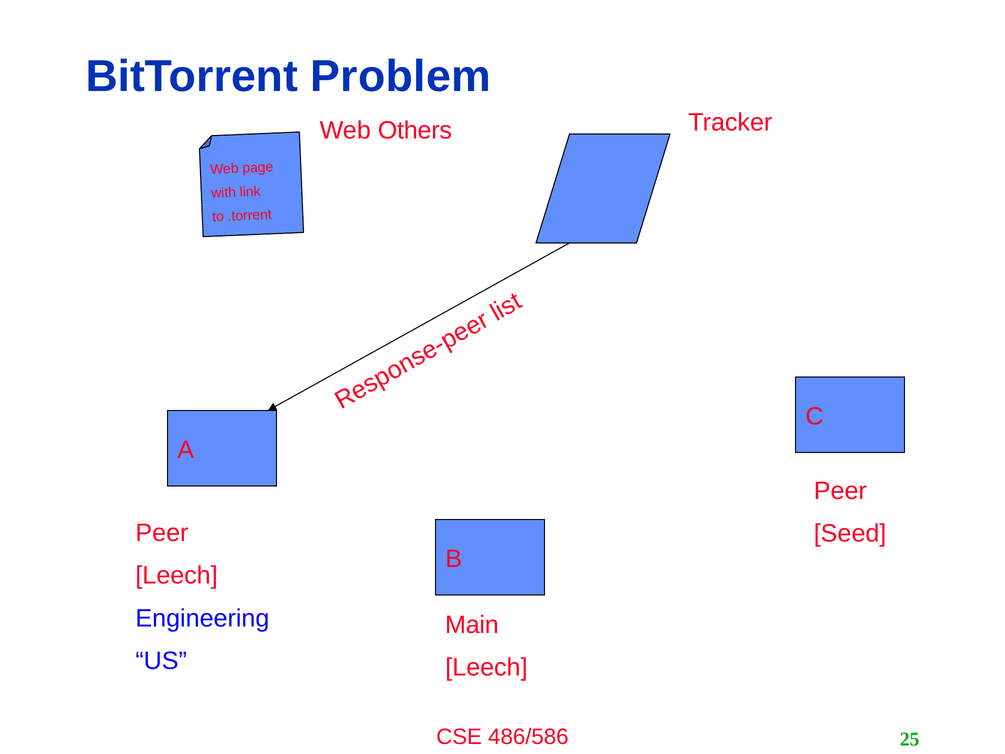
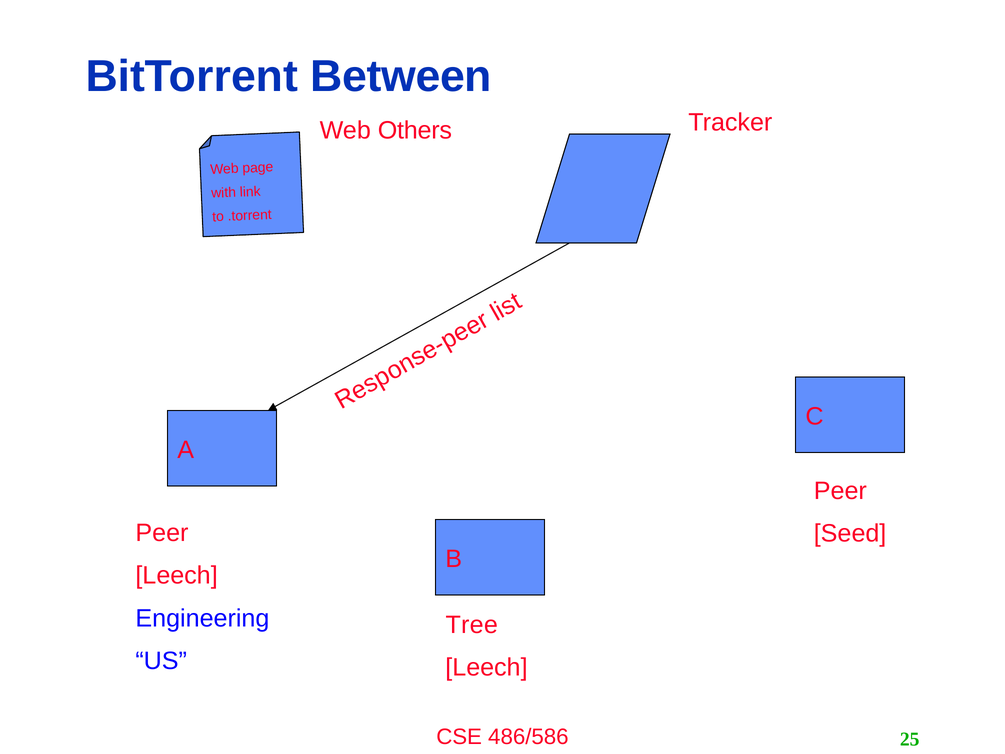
Problem: Problem -> Between
Main: Main -> Tree
